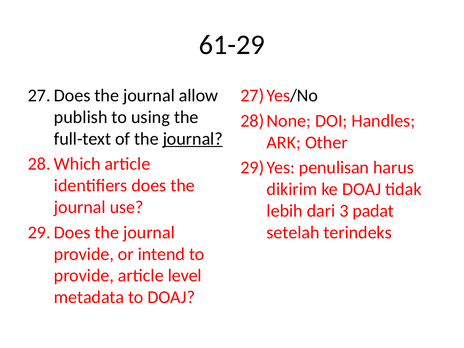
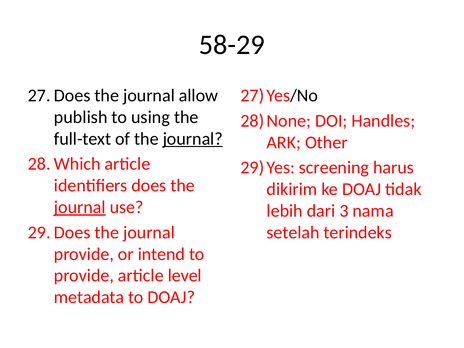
61-29: 61-29 -> 58-29
penulisan: penulisan -> screening
journal at (80, 207) underline: none -> present
padat: padat -> nama
